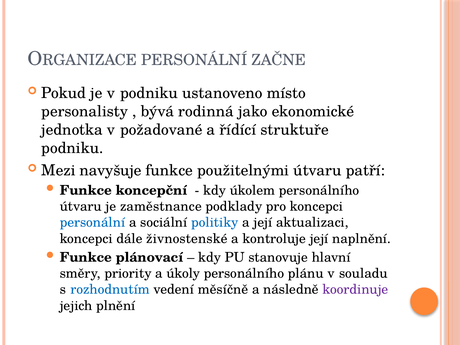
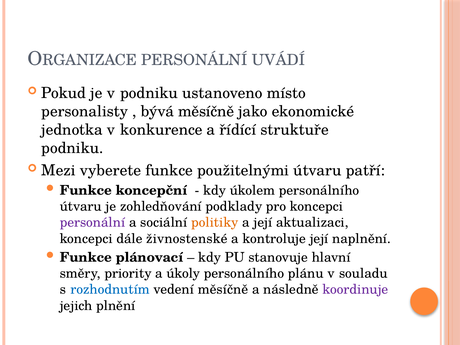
ZAČNE: ZAČNE -> UVÁDÍ
bývá rodinná: rodinná -> měsíčně
požadované: požadované -> konkurence
navyšuje: navyšuje -> vyberete
zaměstnance: zaměstnance -> zohledňování
personální at (93, 222) colour: blue -> purple
politiky colour: blue -> orange
